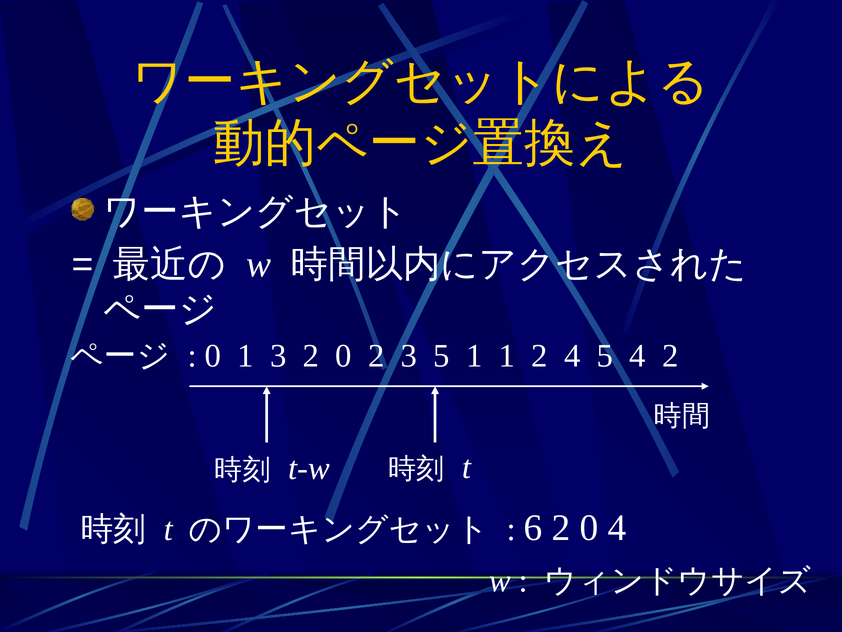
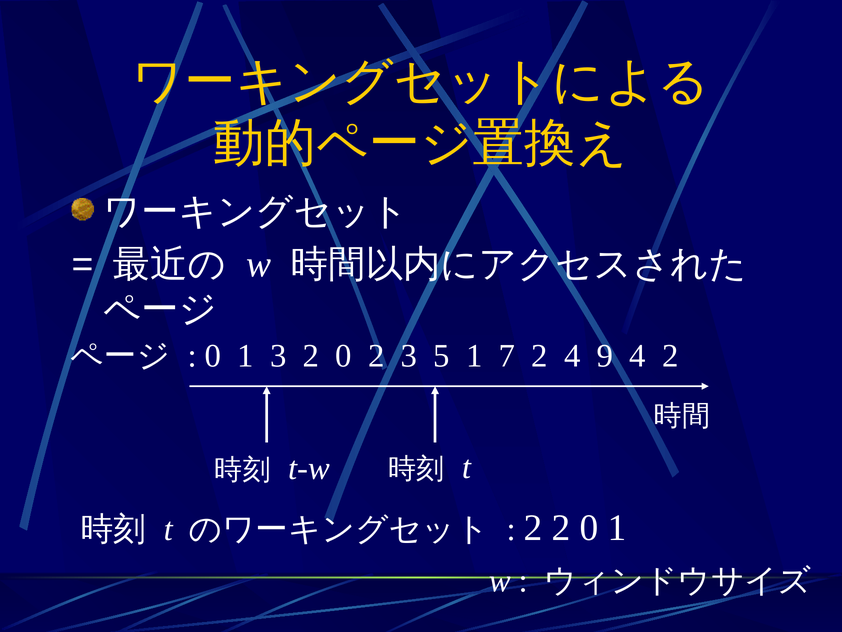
1 1: 1 -> 7
4 5: 5 -> 9
6 at (533, 527): 6 -> 2
2 0 4: 4 -> 1
